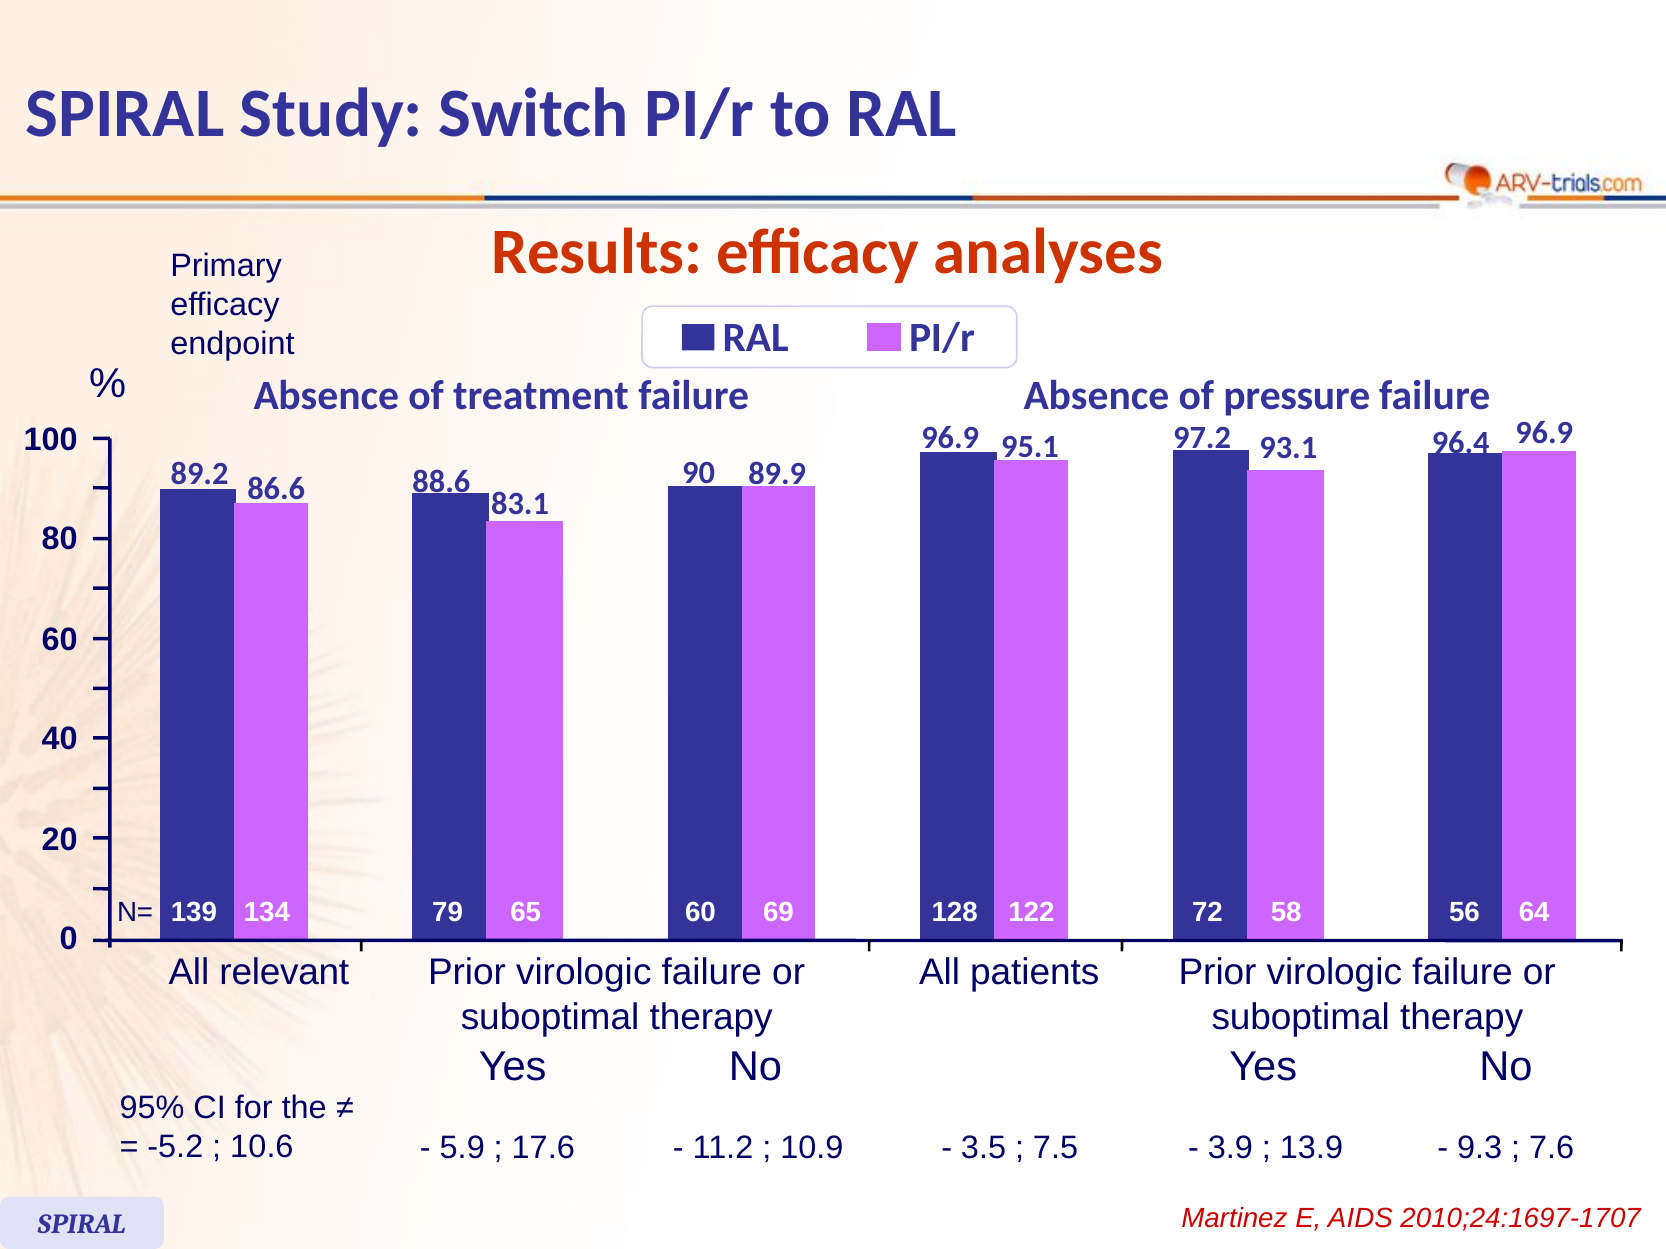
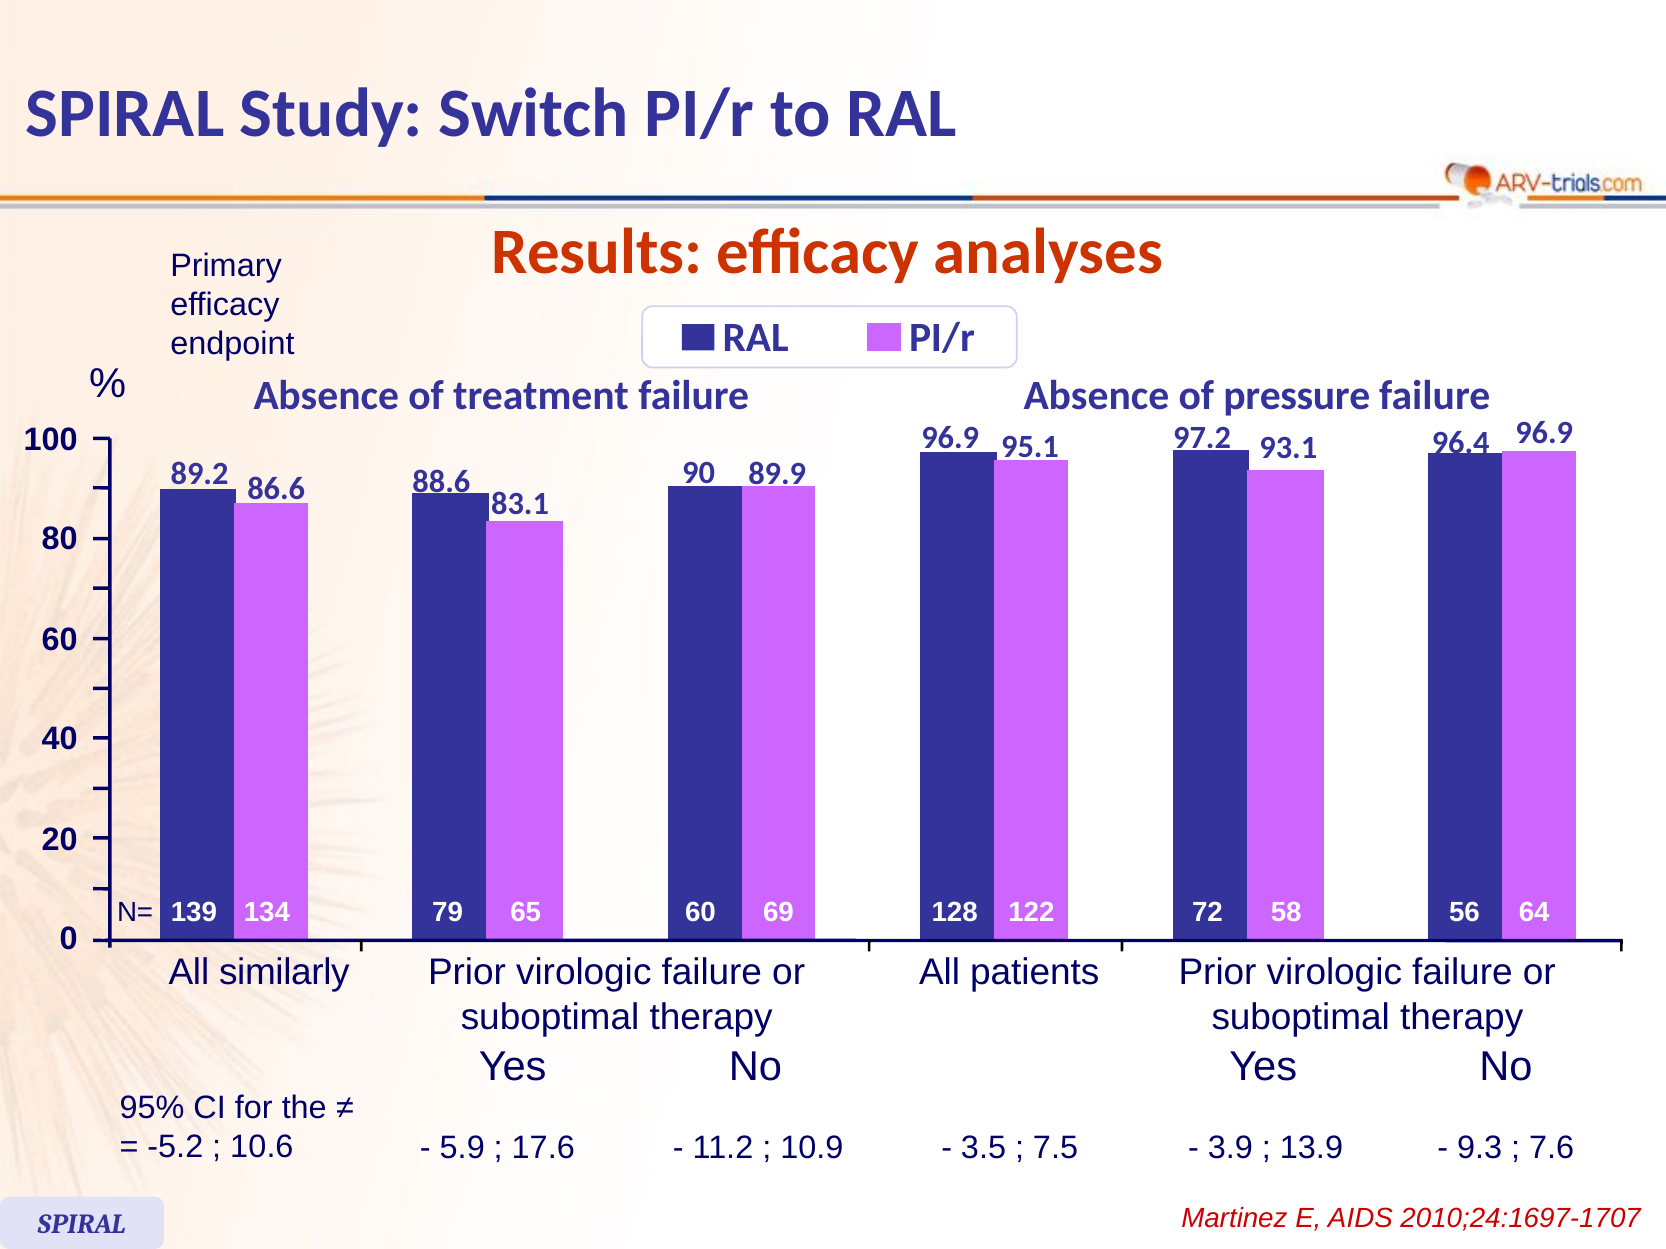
relevant: relevant -> similarly
